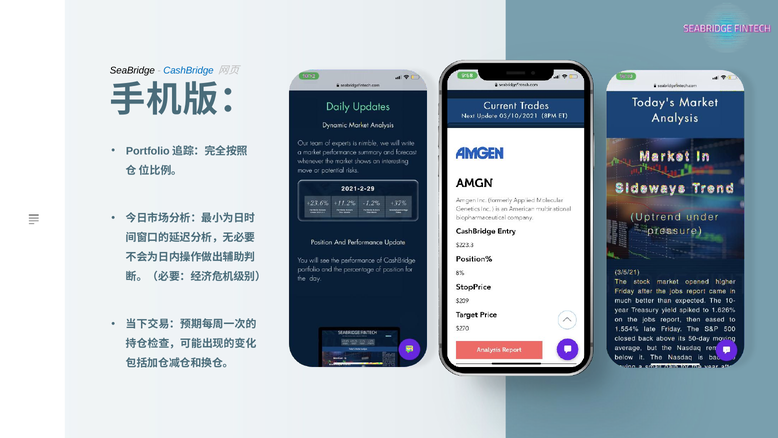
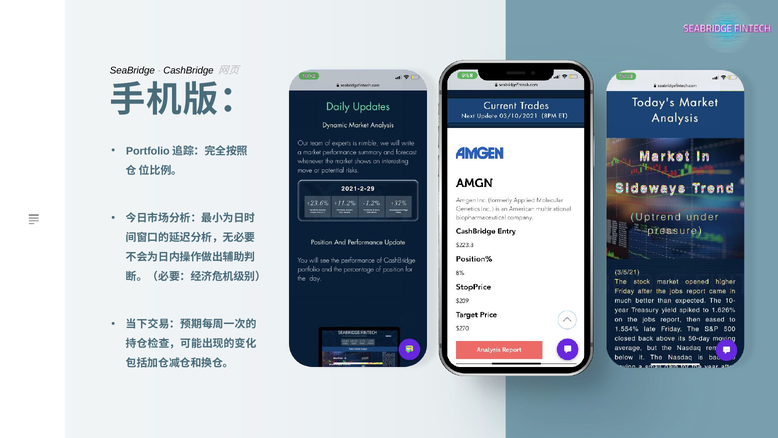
CashBridge colour: blue -> black
